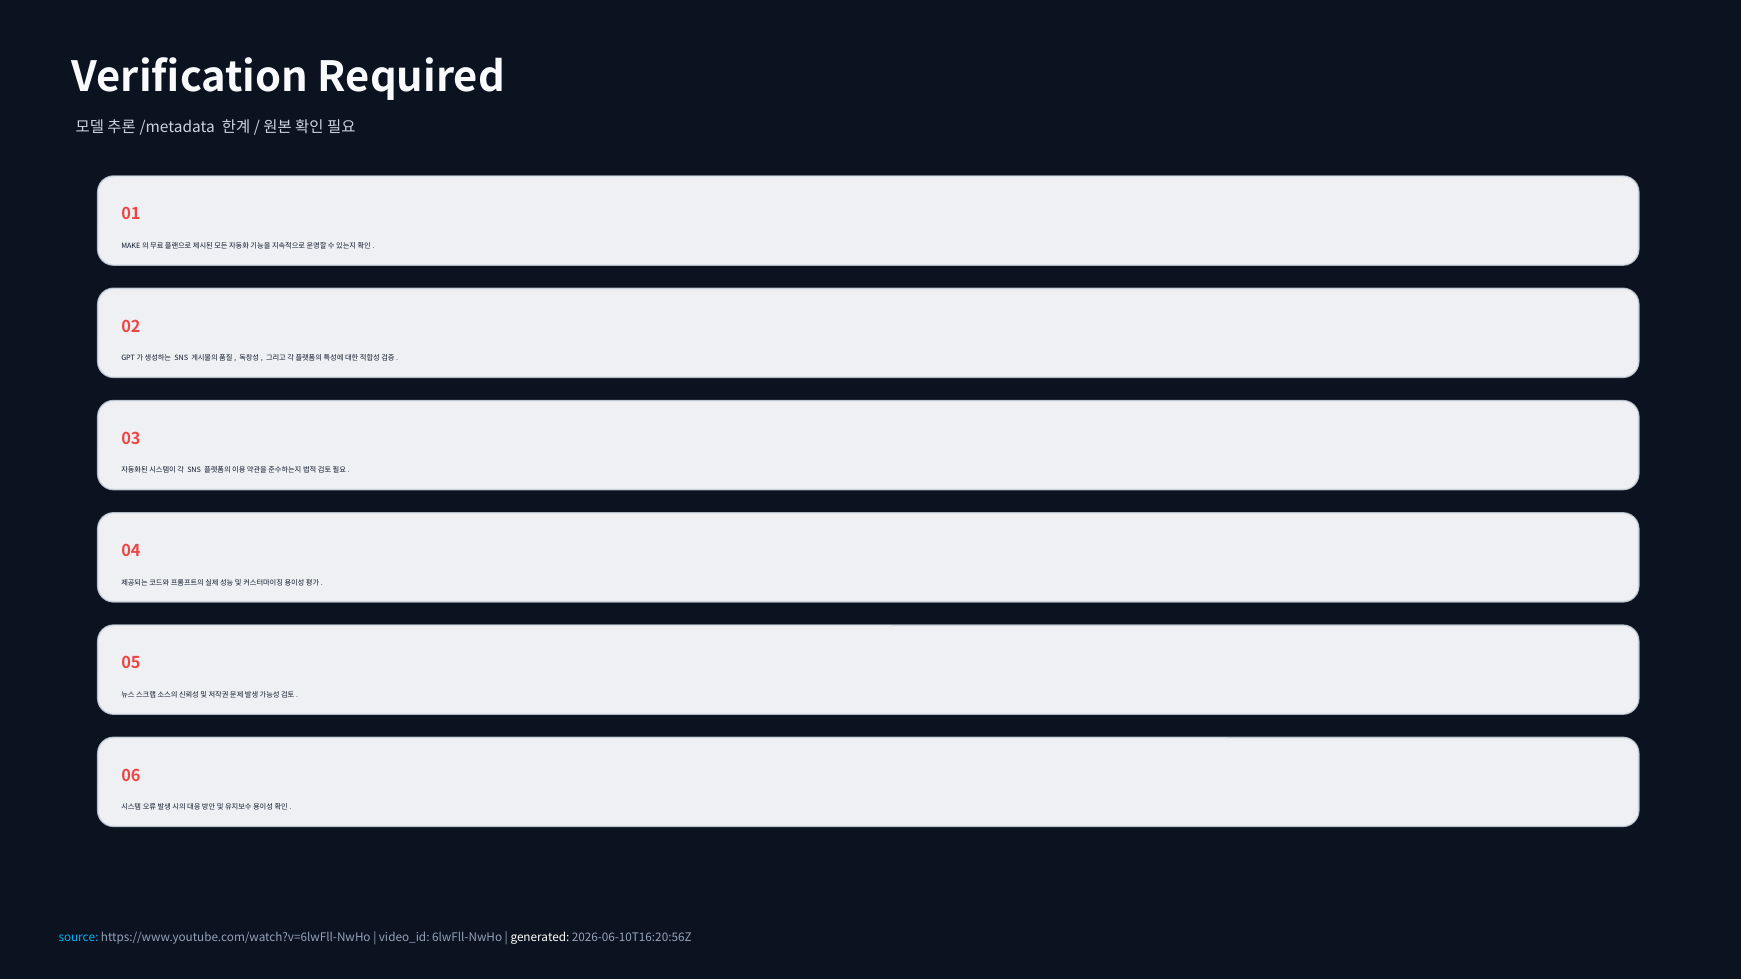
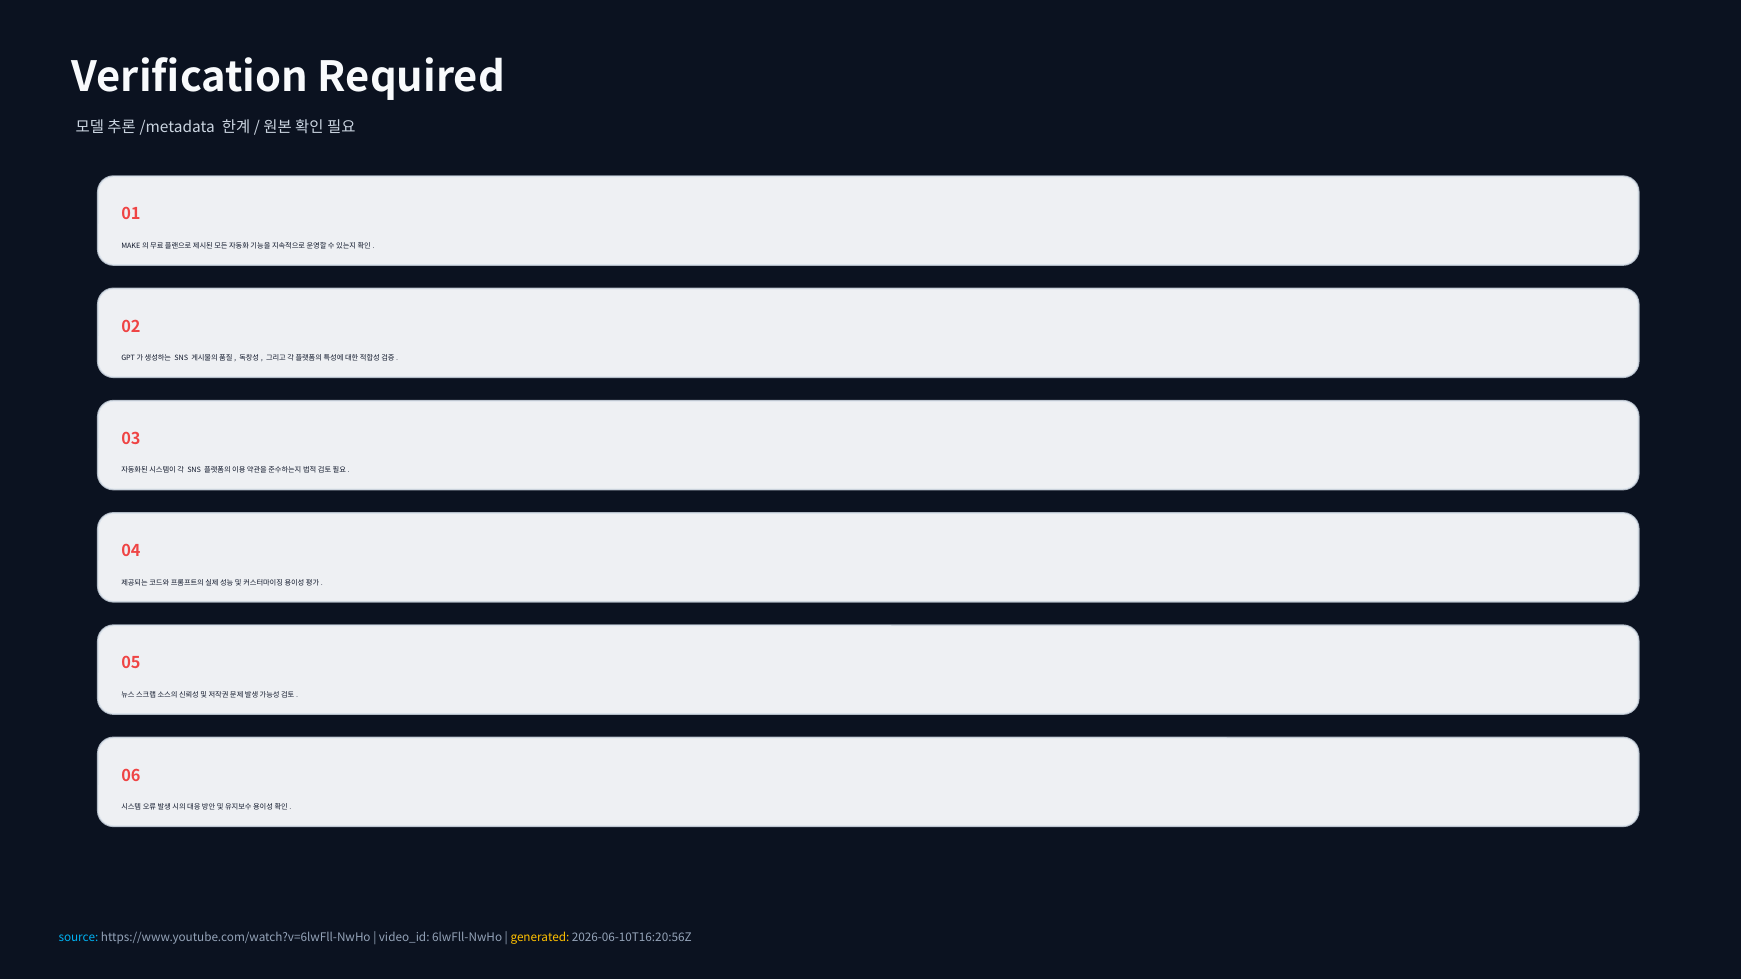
generated colour: white -> yellow
